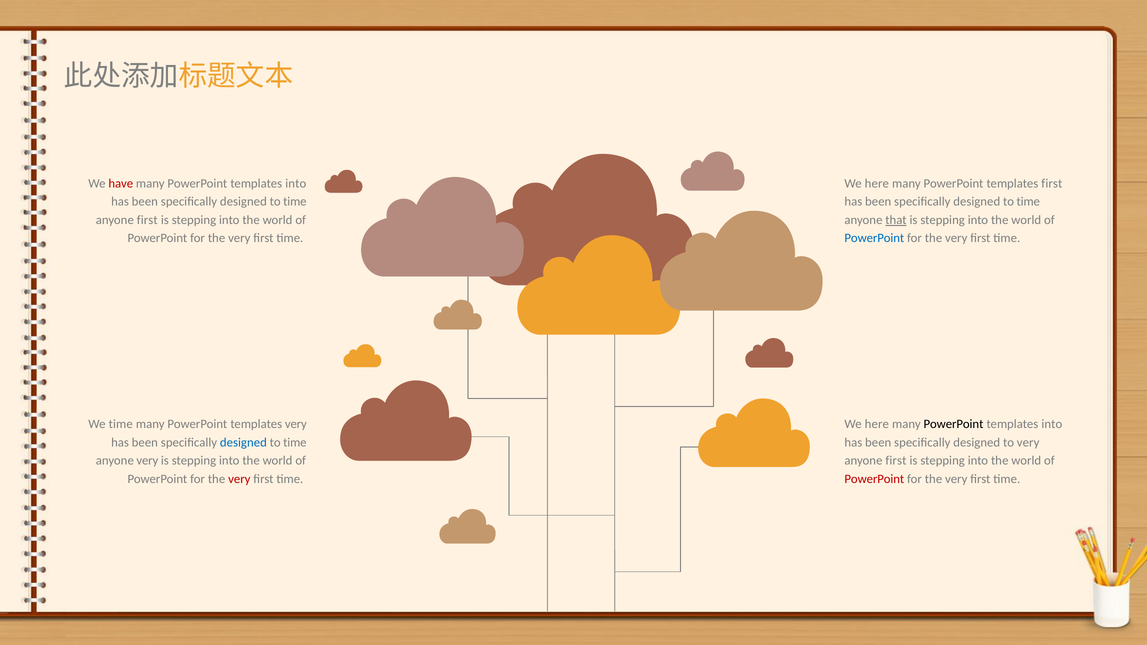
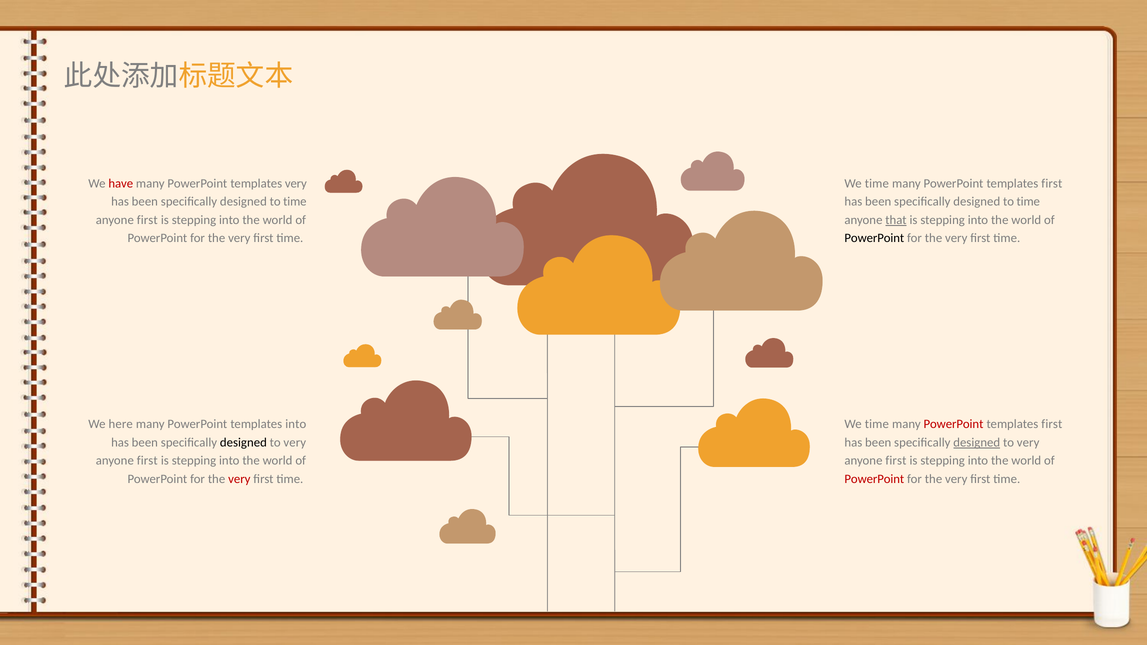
into at (296, 183): into -> very
here at (877, 183): here -> time
PowerPoint at (874, 238) colour: blue -> black
We time: time -> here
templates very: very -> into
here at (877, 424): here -> time
PowerPoint at (953, 424) colour: black -> red
into at (1052, 424): into -> first
designed at (243, 443) colour: blue -> black
time at (295, 443): time -> very
designed at (977, 443) underline: none -> present
very at (147, 461): very -> first
